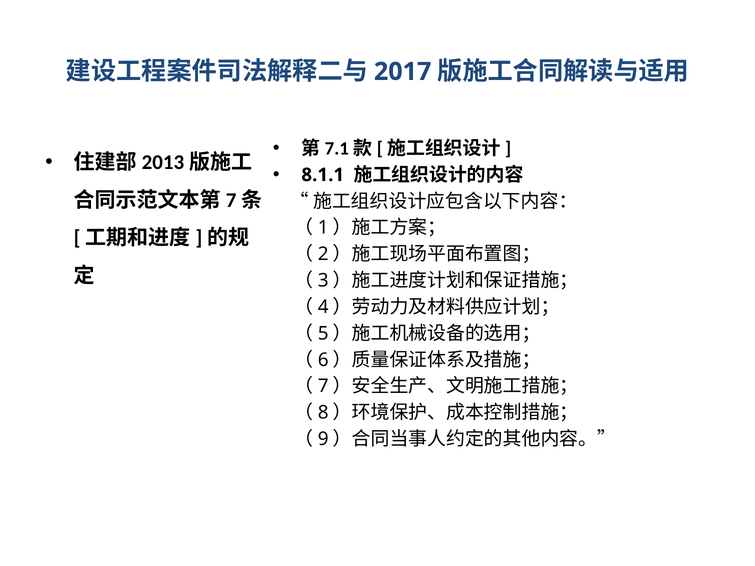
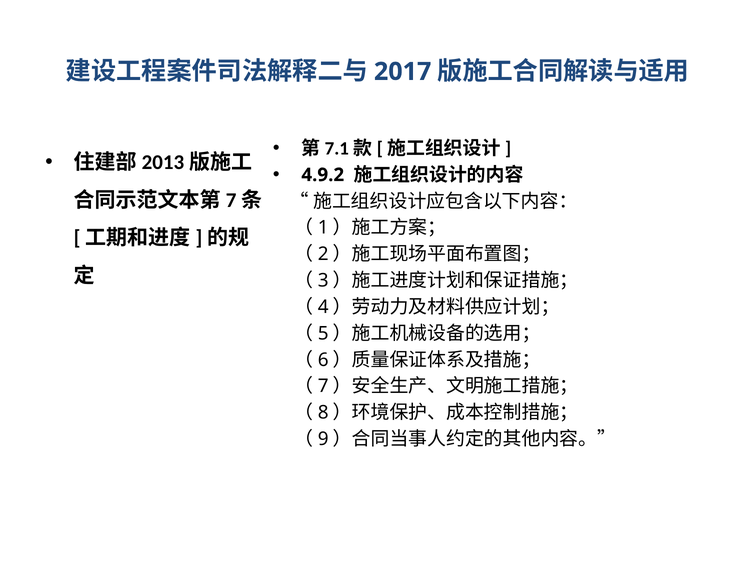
8.1.1: 8.1.1 -> 4.9.2
